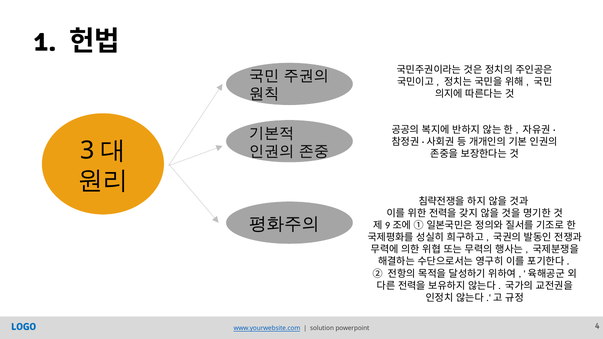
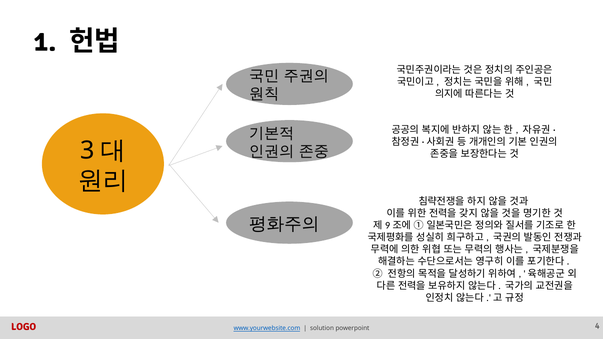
LOGO colour: blue -> red
